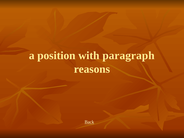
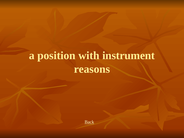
paragraph: paragraph -> instrument
